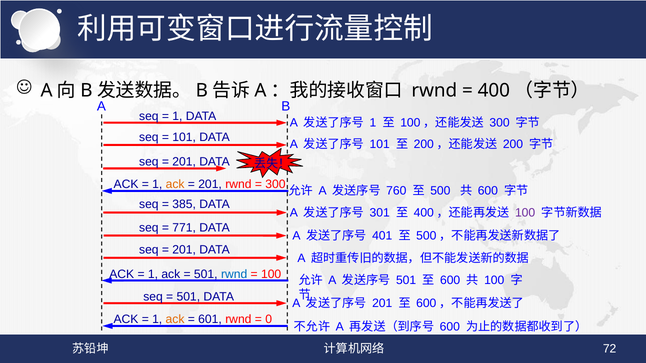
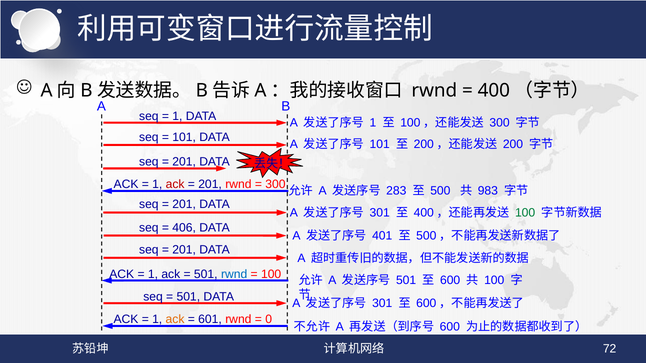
ack at (175, 184) colour: orange -> red
760: 760 -> 283
600 at (488, 191): 600 -> 983
385 at (184, 204): 385 -> 201
100 at (525, 213) colour: purple -> green
771: 771 -> 406
201 at (382, 303): 201 -> 301
